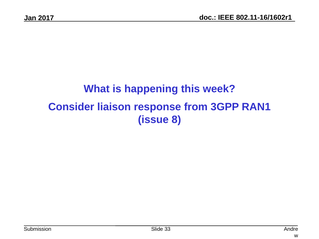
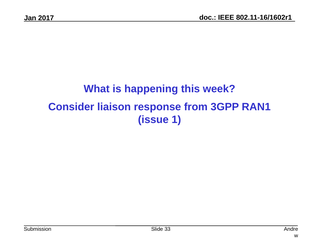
8: 8 -> 1
